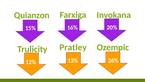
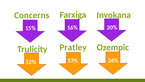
Quianzon: Quianzon -> Concerns
